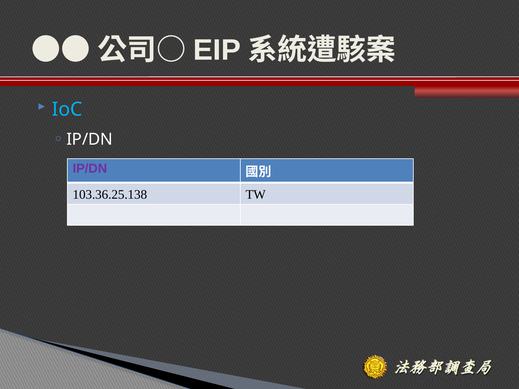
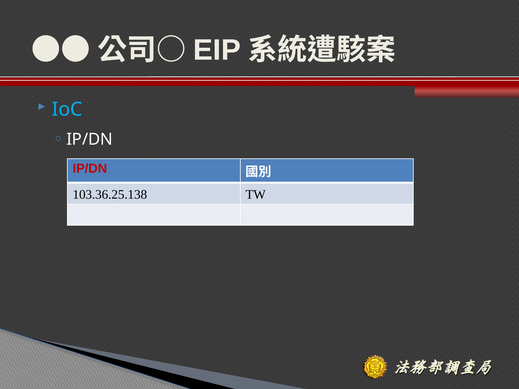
IP/DN at (90, 169) colour: purple -> red
